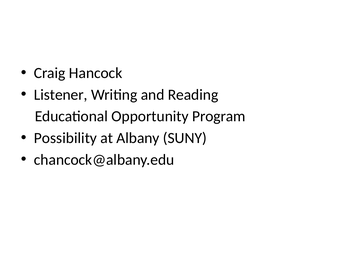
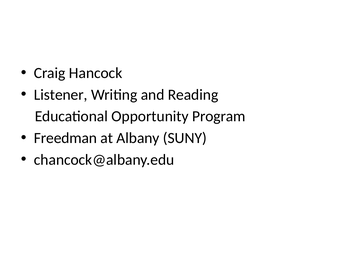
Possibility: Possibility -> Freedman
